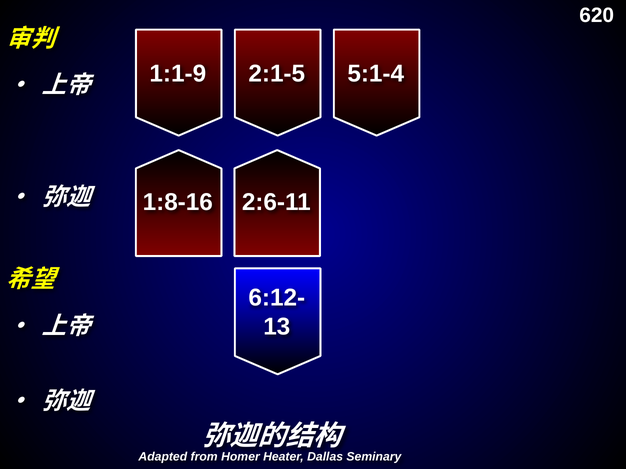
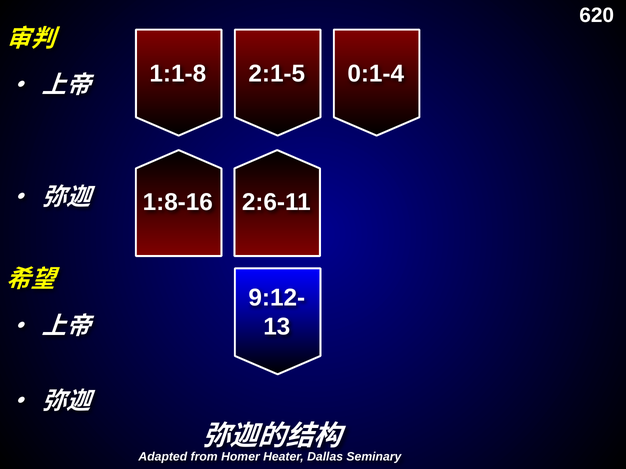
1:1-9: 1:1-9 -> 1:1-8
5:1-4: 5:1-4 -> 0:1-4
6:12-: 6:12- -> 9:12-
